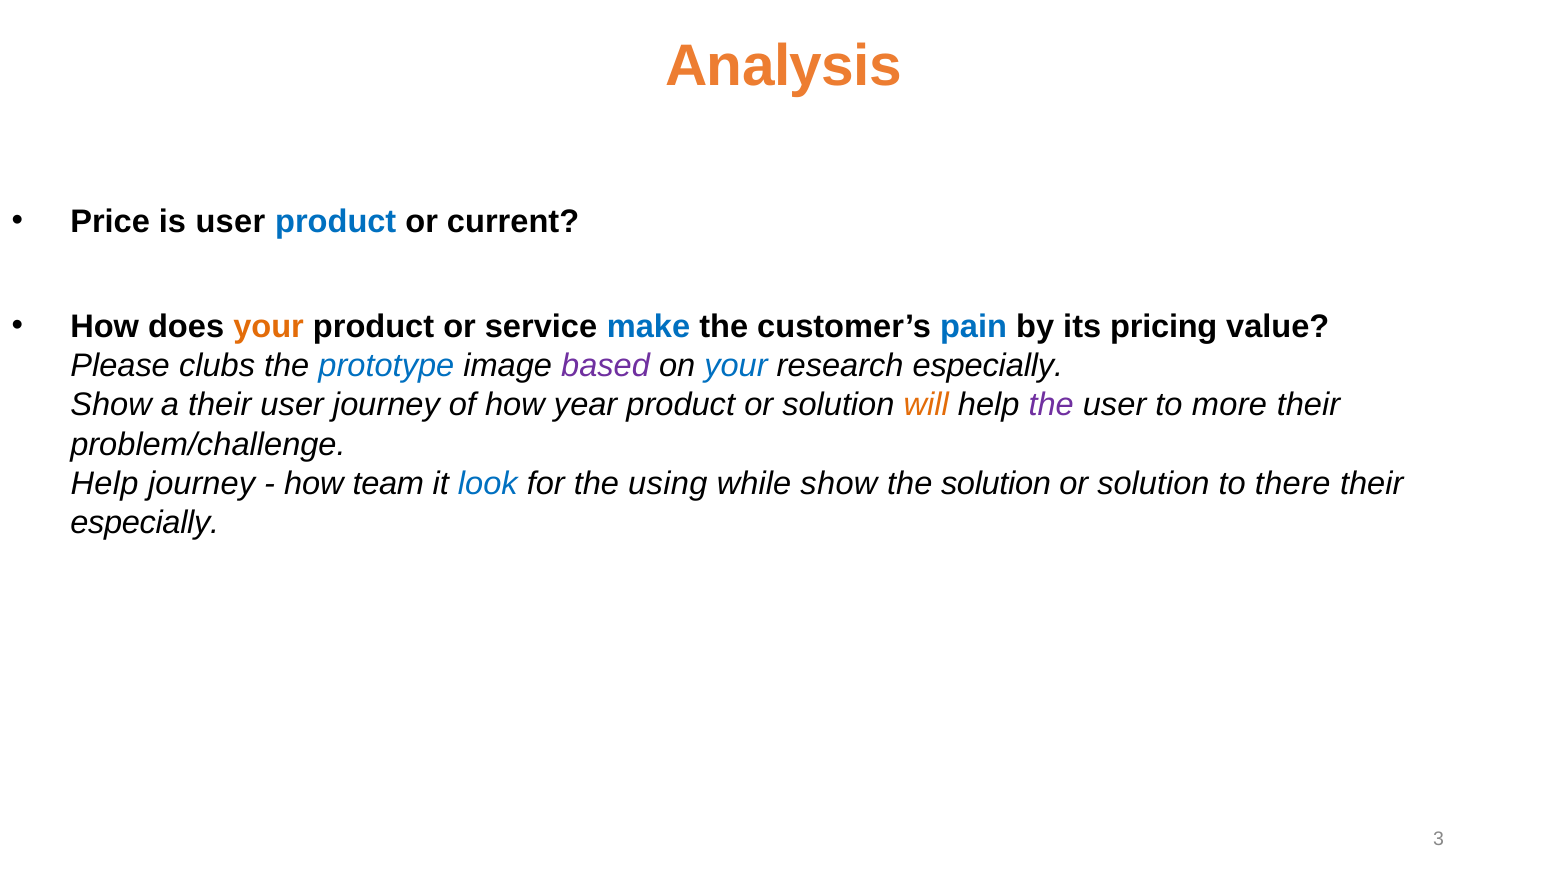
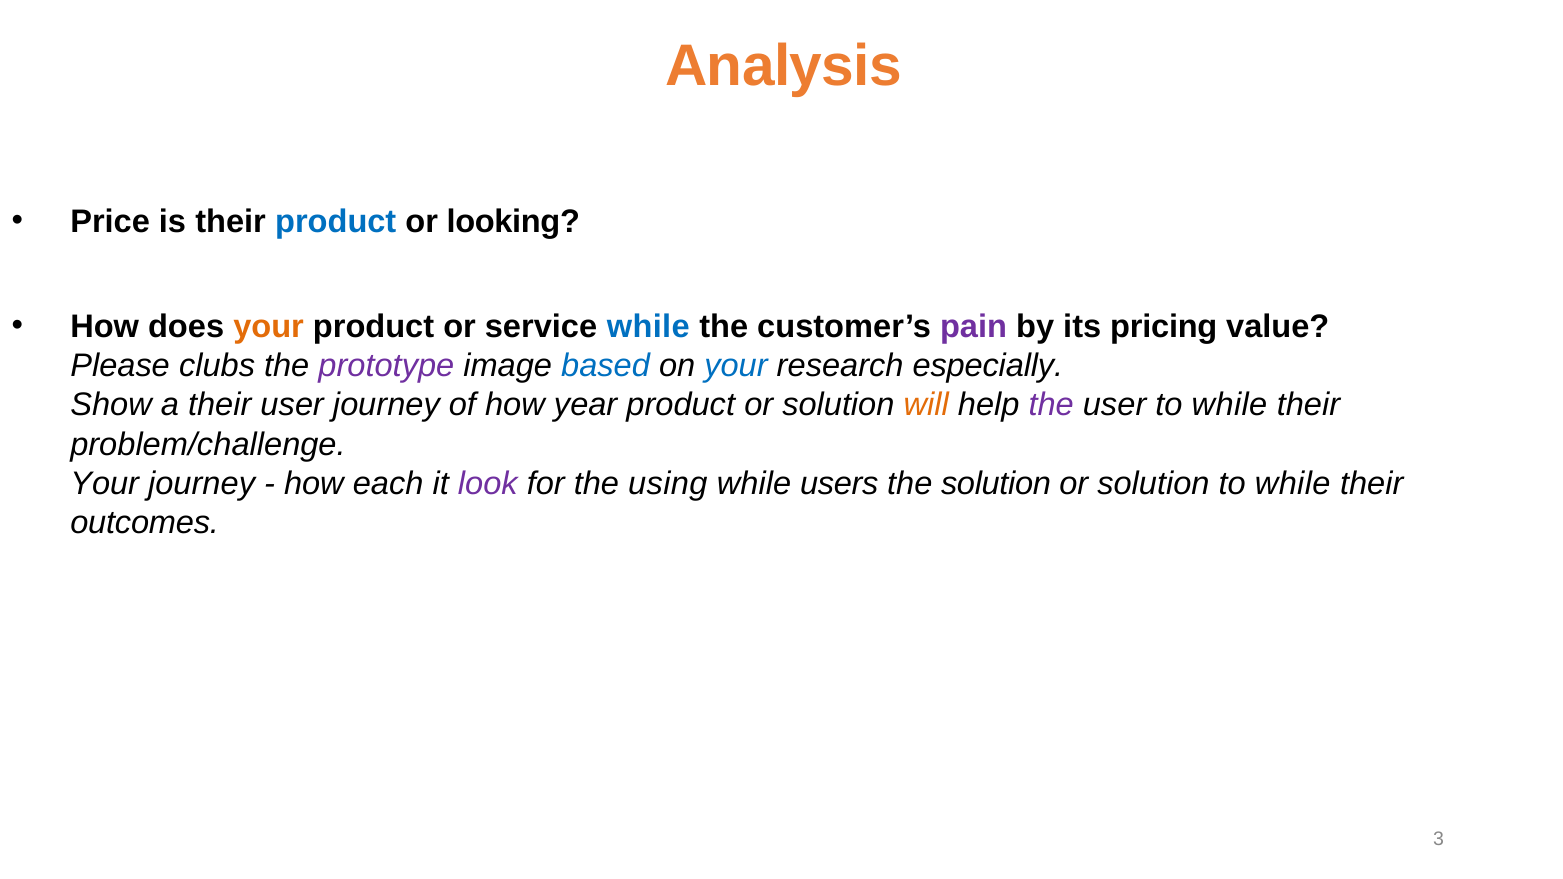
is user: user -> their
current: current -> looking
service make: make -> while
pain colour: blue -> purple
prototype colour: blue -> purple
based colour: purple -> blue
user to more: more -> while
Help at (105, 483): Help -> Your
team: team -> each
look colour: blue -> purple
while show: show -> users
solution to there: there -> while
especially at (145, 523): especially -> outcomes
